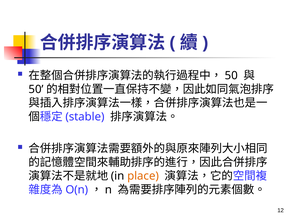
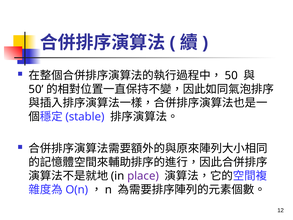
place colour: orange -> purple
